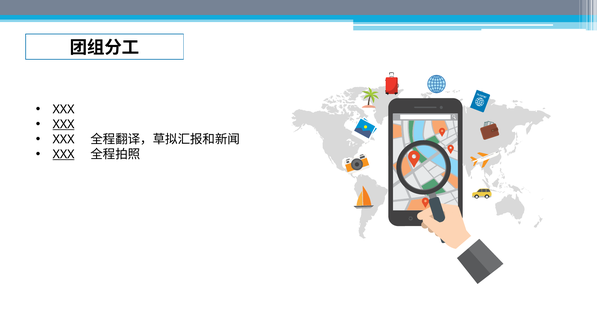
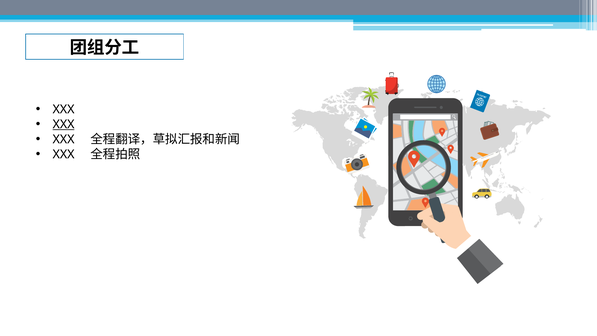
XXX at (64, 154) underline: present -> none
